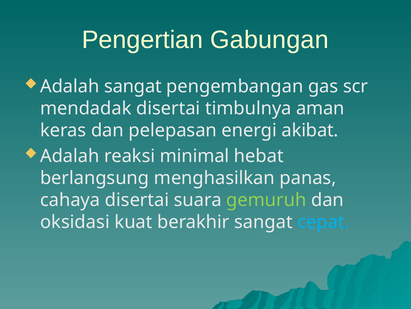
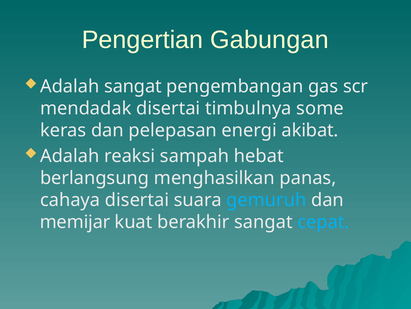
aman: aman -> some
minimal: minimal -> sampah
gemuruh colour: light green -> light blue
oksidasi: oksidasi -> memijar
